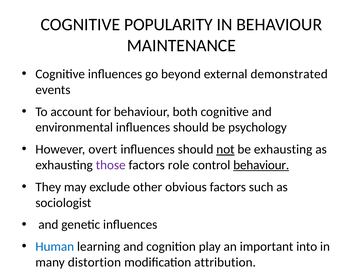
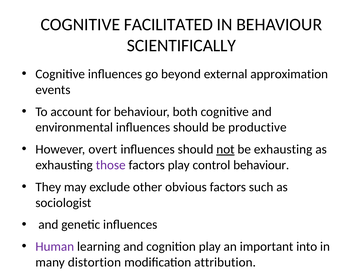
POPULARITY: POPULARITY -> FACILITATED
MAINTENANCE: MAINTENANCE -> SCIENTIFICALLY
demonstrated: demonstrated -> approximation
psychology: psychology -> productive
factors role: role -> play
behaviour at (261, 165) underline: present -> none
Human colour: blue -> purple
